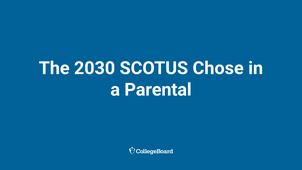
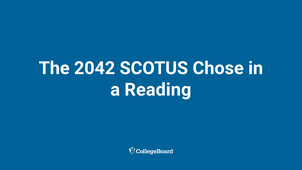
2030: 2030 -> 2042
Parental: Parental -> Reading
